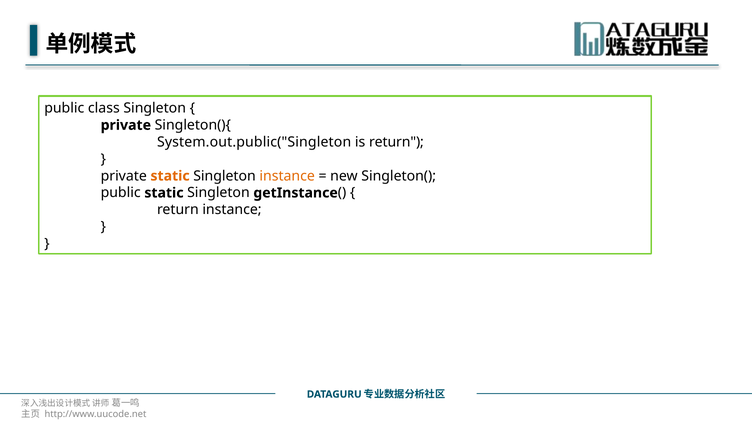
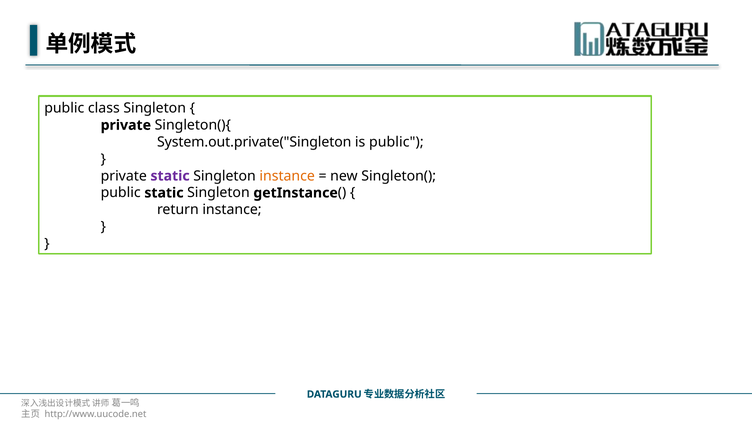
System.out.public("Singleton: System.out.public("Singleton -> System.out.private("Singleton
is return: return -> public
static at (170, 176) colour: orange -> purple
